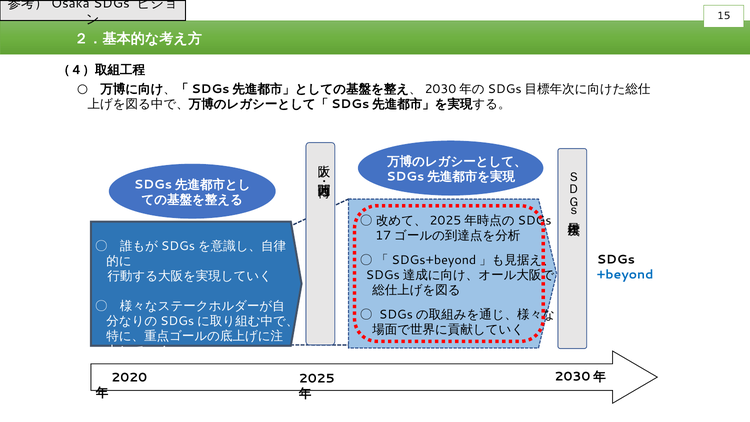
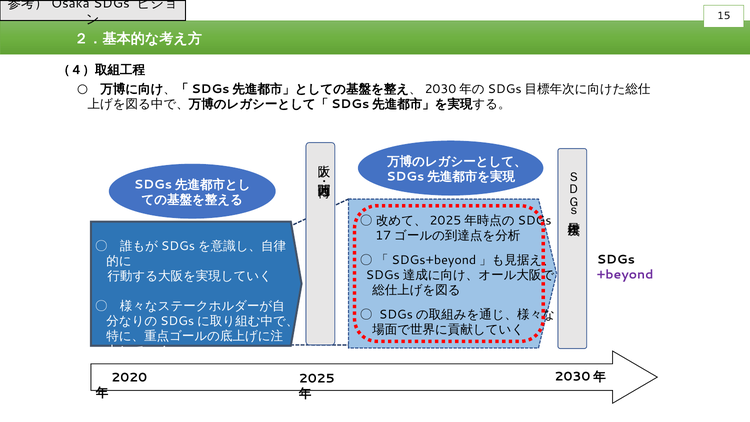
+beyond colour: blue -> purple
